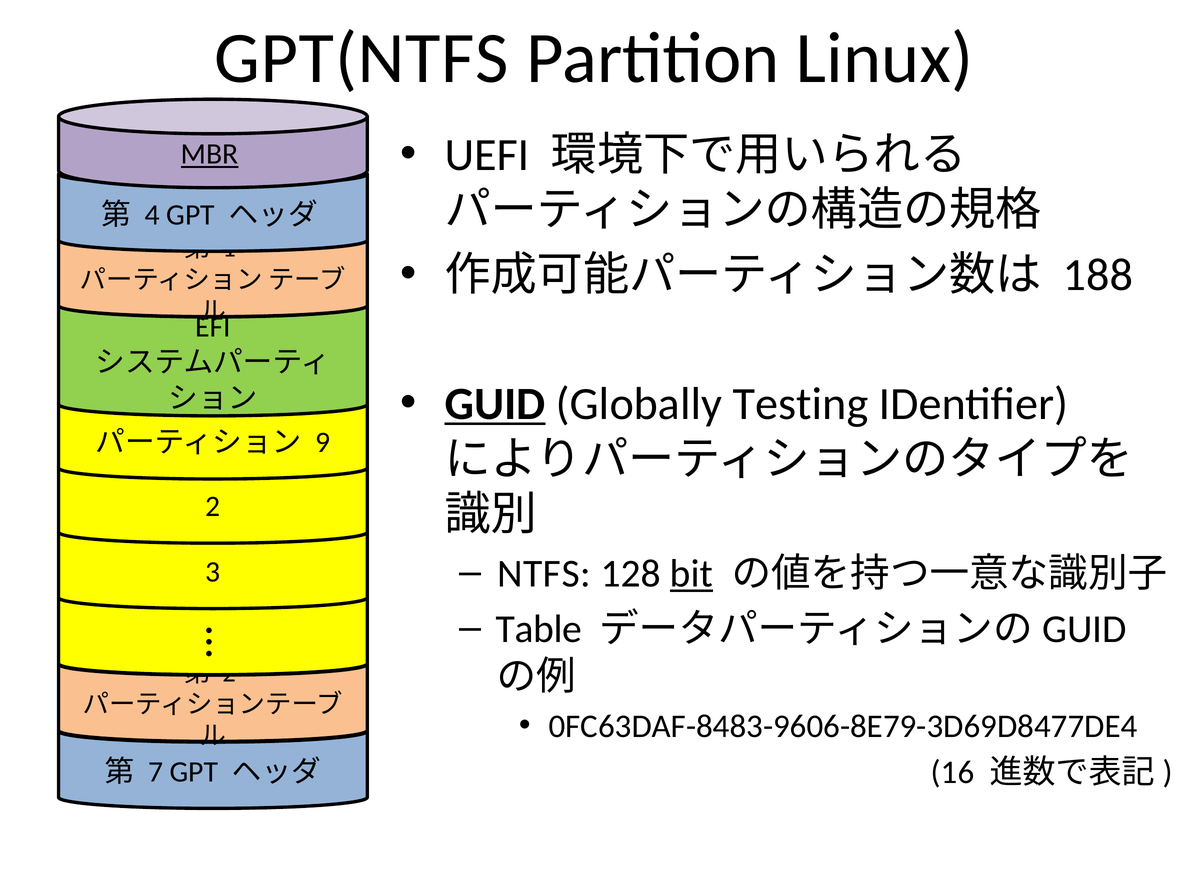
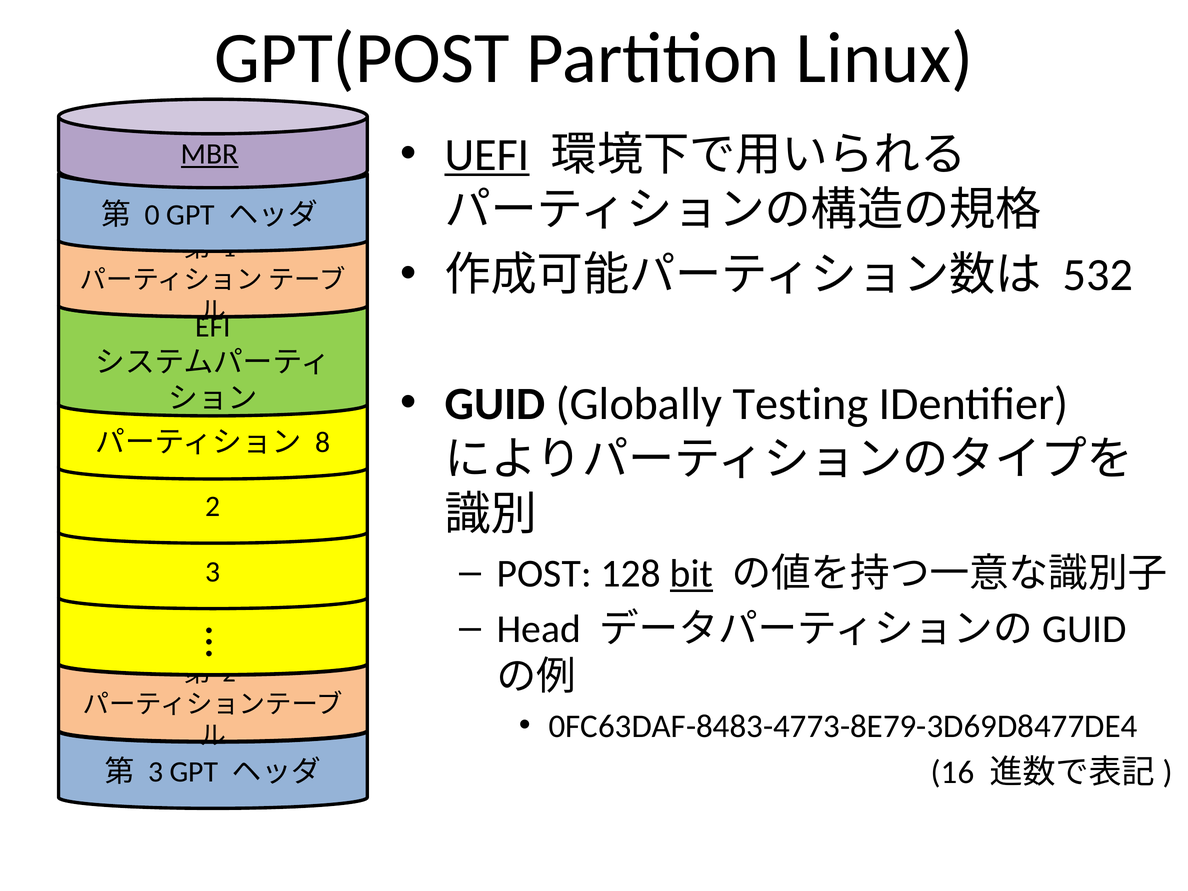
GPT(NTFS: GPT(NTFS -> GPT(POST
UEFI underline: none -> present
4: 4 -> 0
188: 188 -> 532
GUID underline: present -> none
9: 9 -> 8
NTFS: NTFS -> POST
Table: Table -> Head
0FC63DAF-8483-9606-8E79-3D69D8477DE4: 0FC63DAF-8483-9606-8E79-3D69D8477DE4 -> 0FC63DAF-8483-4773-8E79-3D69D8477DE4
7 at (156, 772): 7 -> 3
